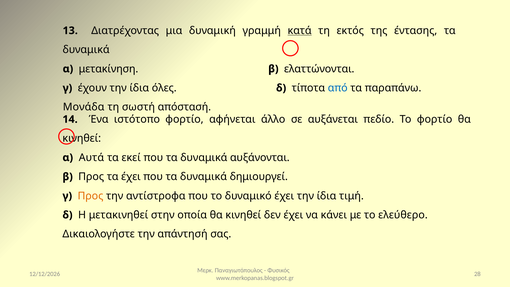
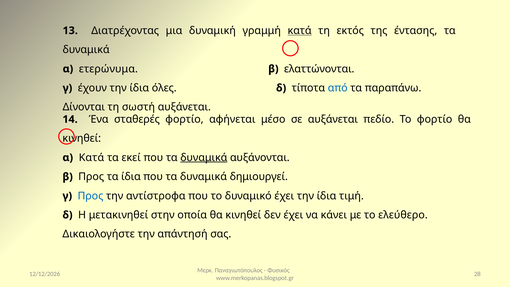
μετακίνηση: μετακίνηση -> ετερώνυμα
Μονάδα: Μονάδα -> Δίνονται
σωστή απόστασή: απόστασή -> αυξάνεται
ιστότοπο: ιστότοπο -> σταθερές
άλλο: άλλο -> μέσο
α Αυτά: Αυτά -> Κατά
δυναμικά at (204, 158) underline: none -> present
τα έχει: έχει -> ίδια
Προς at (90, 196) colour: orange -> blue
